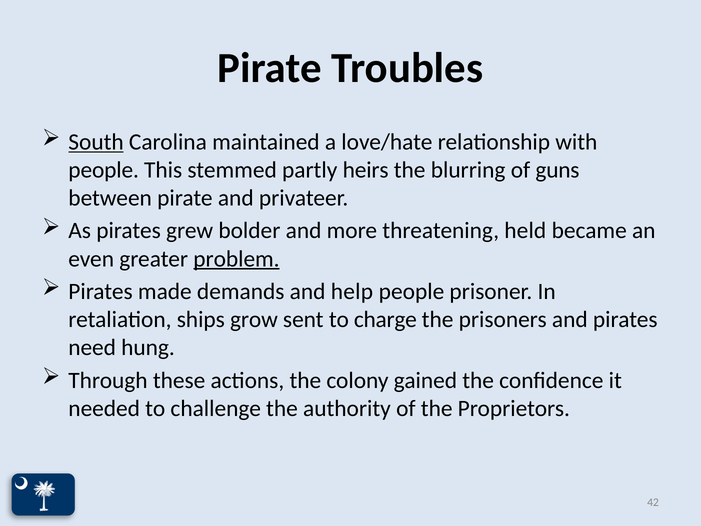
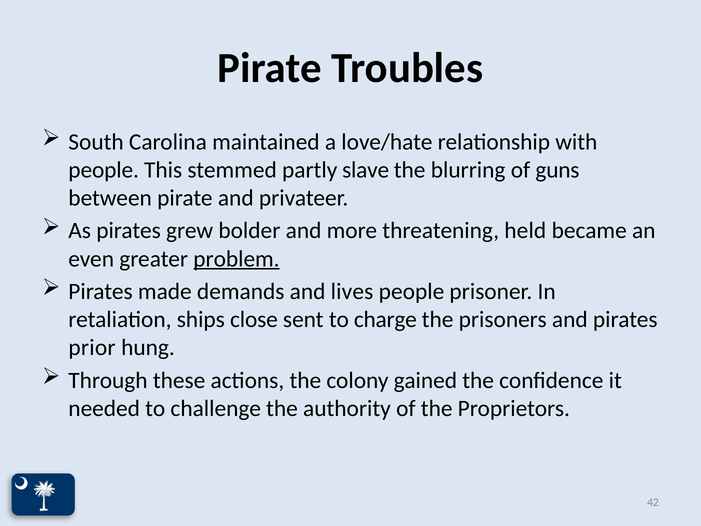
South underline: present -> none
heirs: heirs -> slave
help: help -> lives
grow: grow -> close
need: need -> prior
